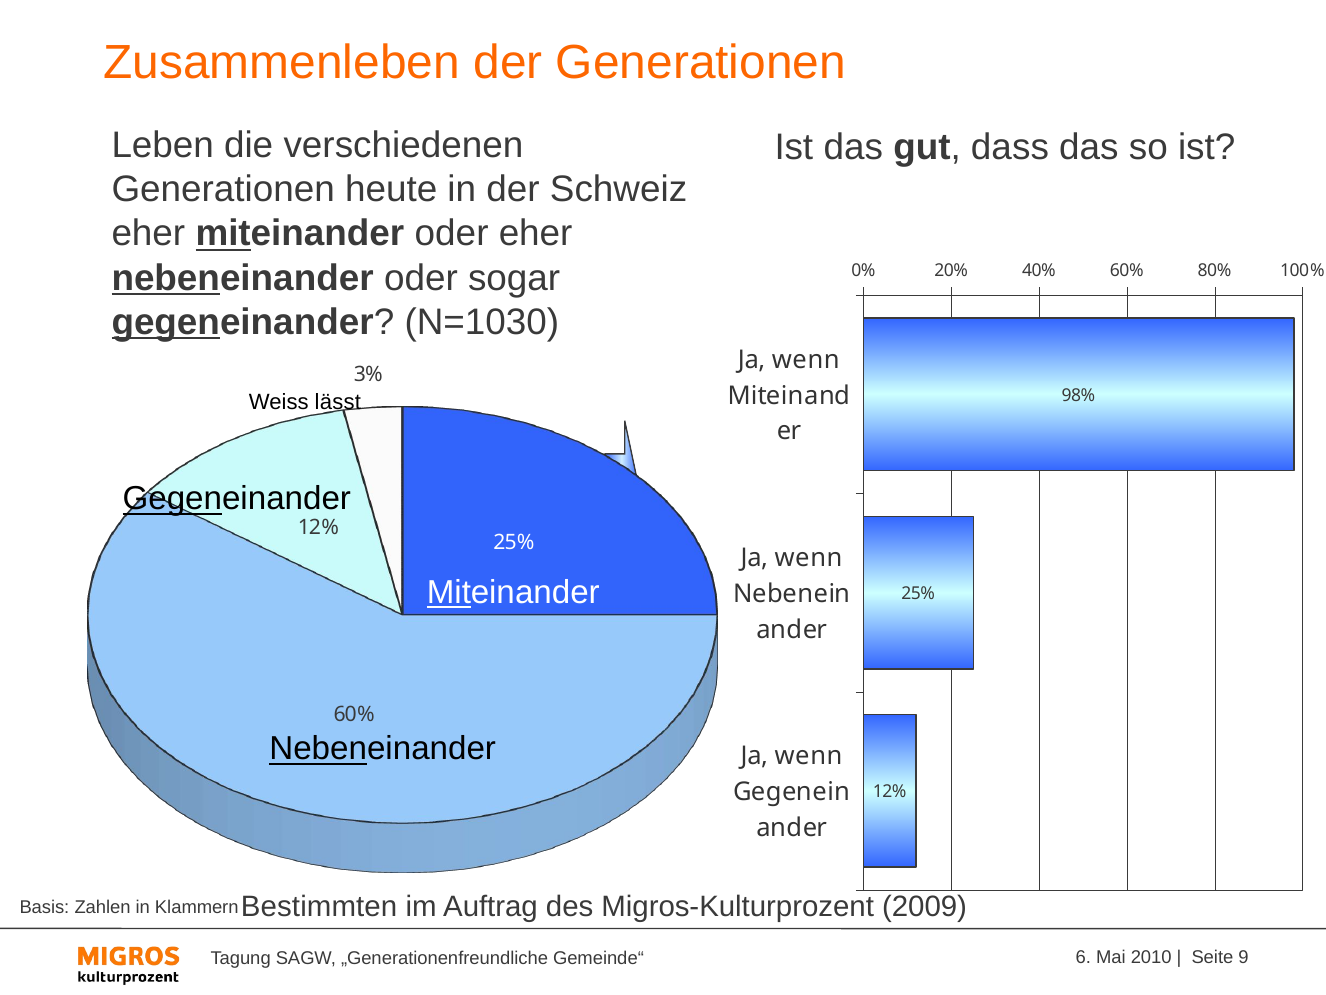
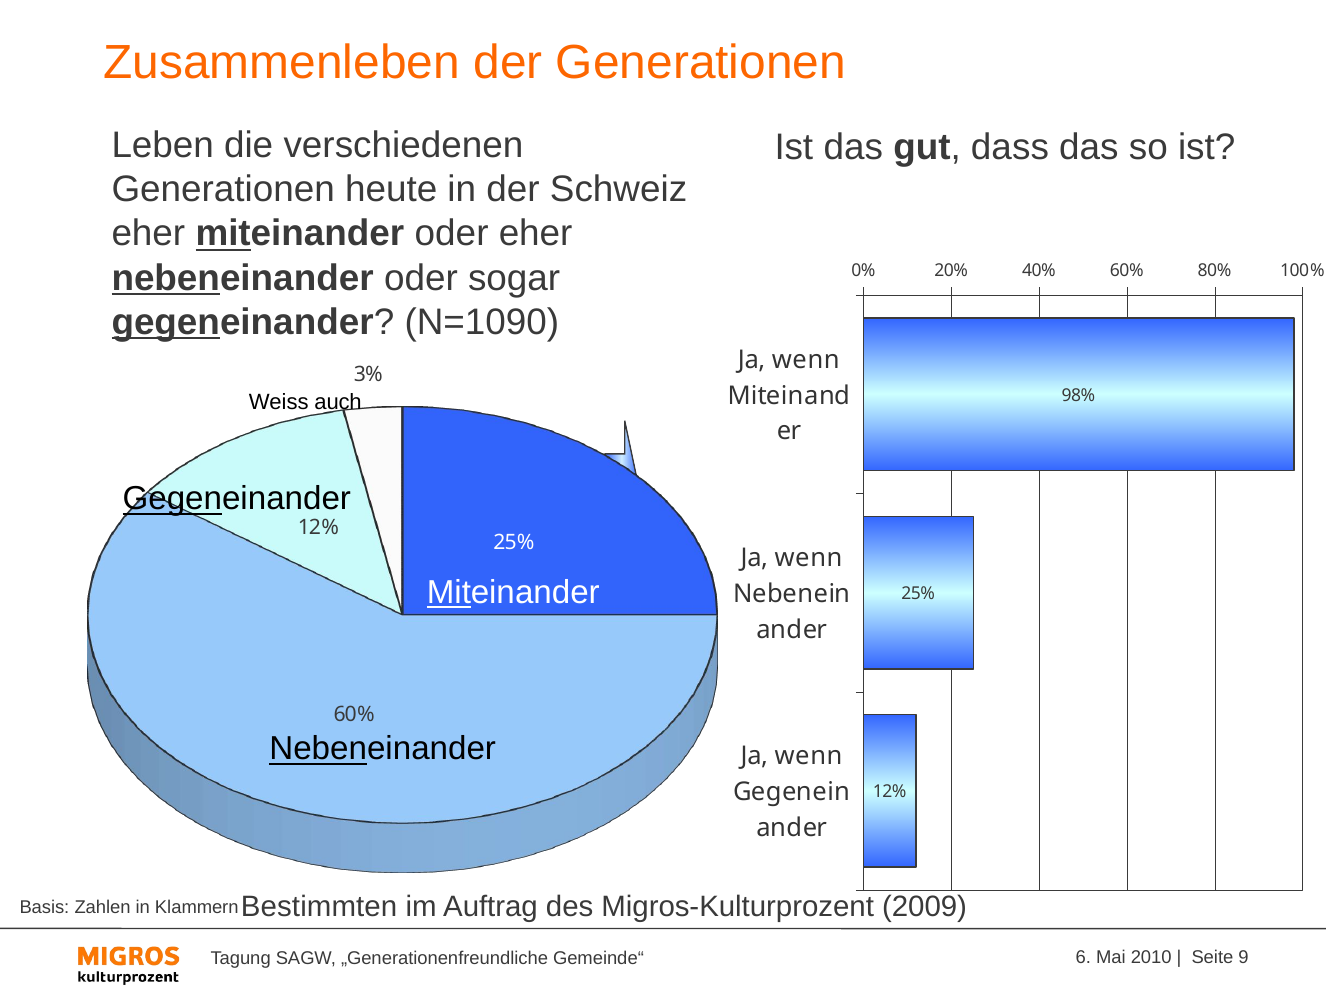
N=1030: N=1030 -> N=1090
lässt: lässt -> auch
